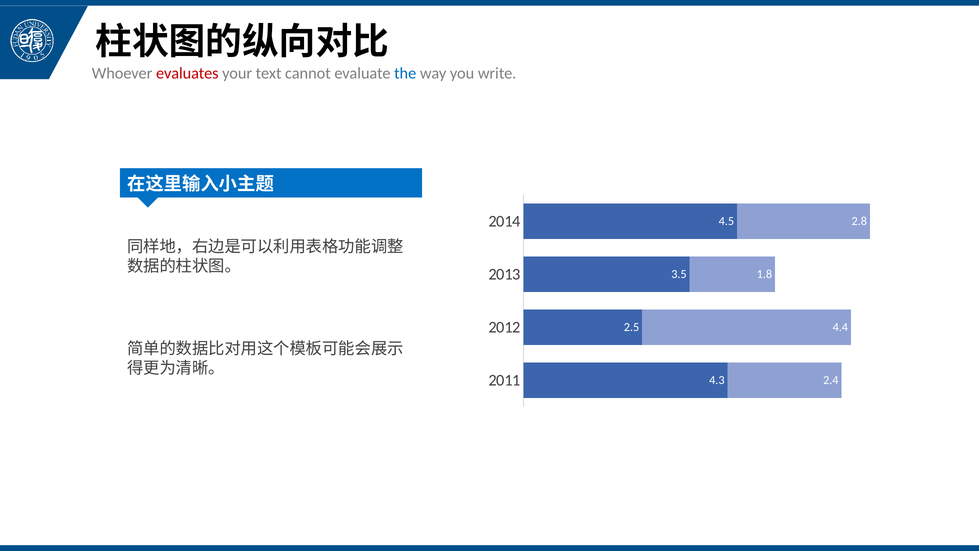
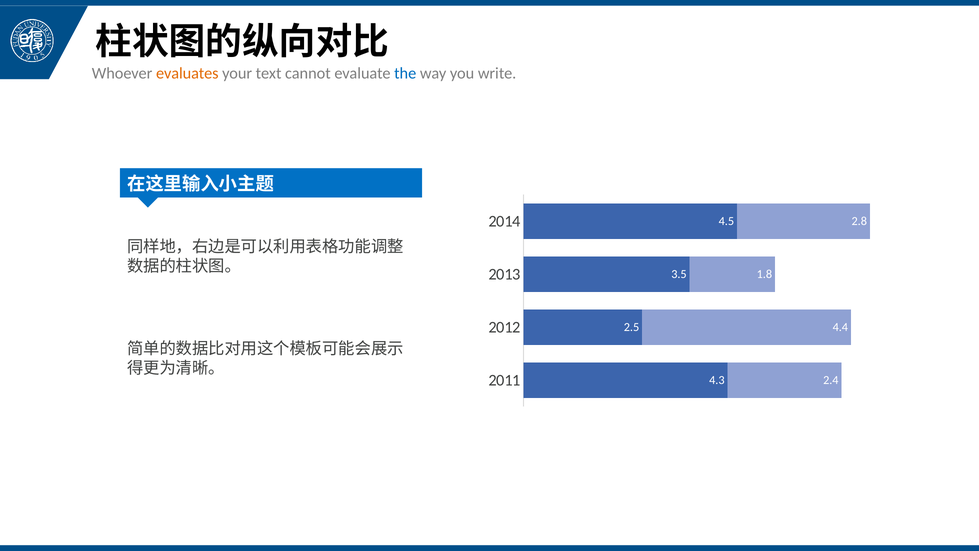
evaluates colour: red -> orange
